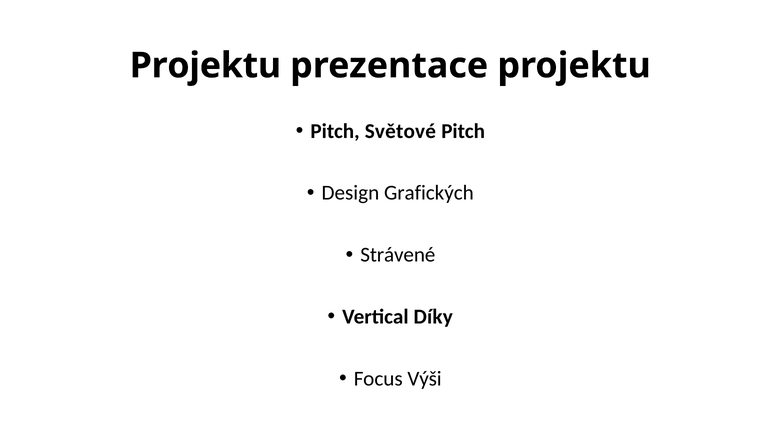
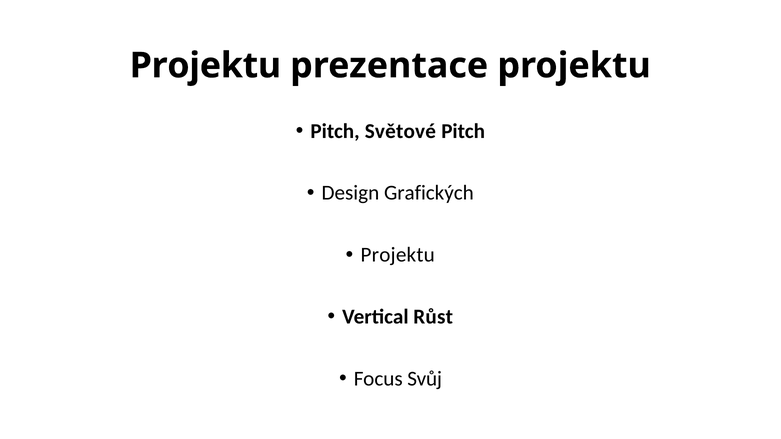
Strávené at (398, 255): Strávené -> Projektu
Díky: Díky -> Růst
Výši: Výši -> Svůj
